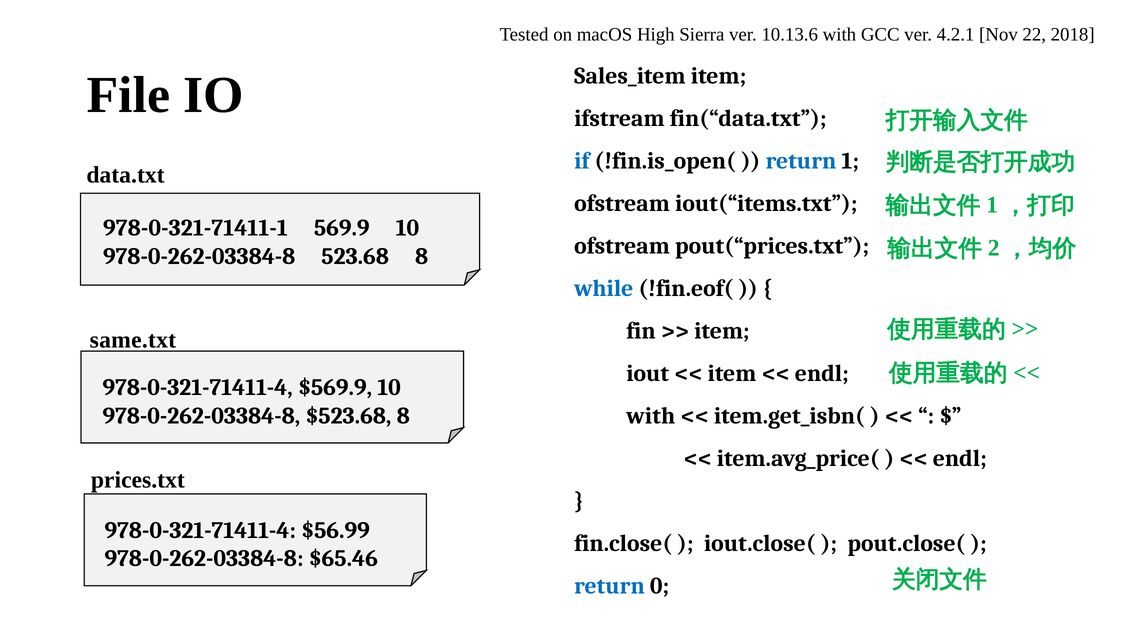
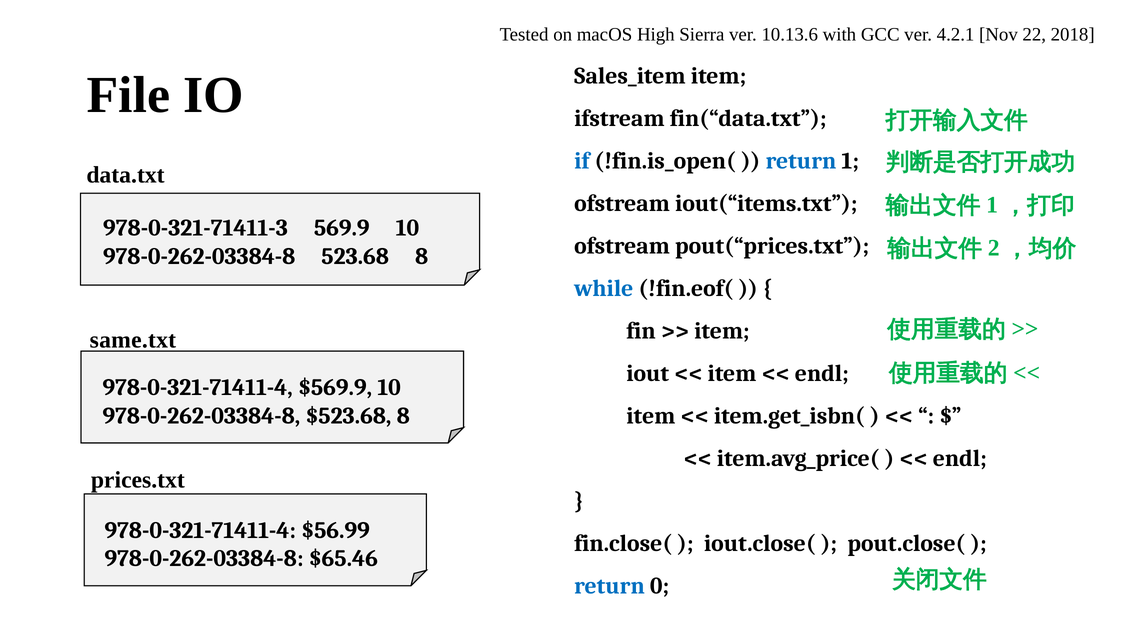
978-0-321-71411-1: 978-0-321-71411-1 -> 978-0-321-71411-3
with at (651, 416): with -> item
